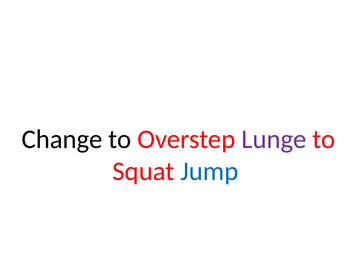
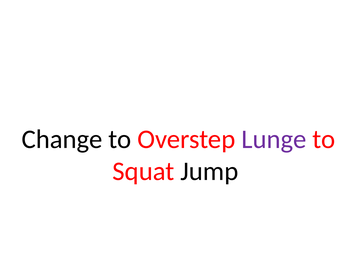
Jump colour: blue -> black
